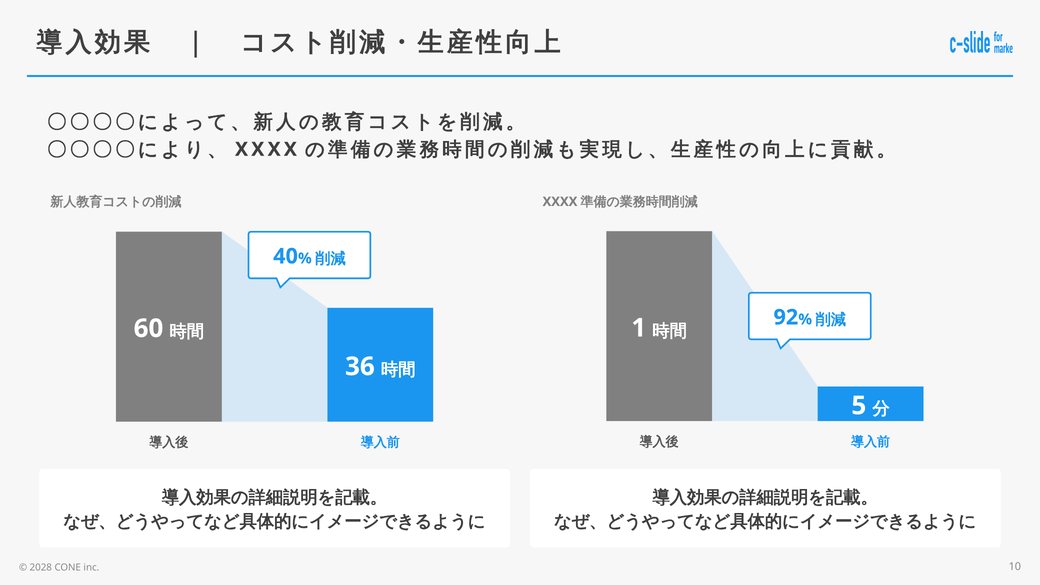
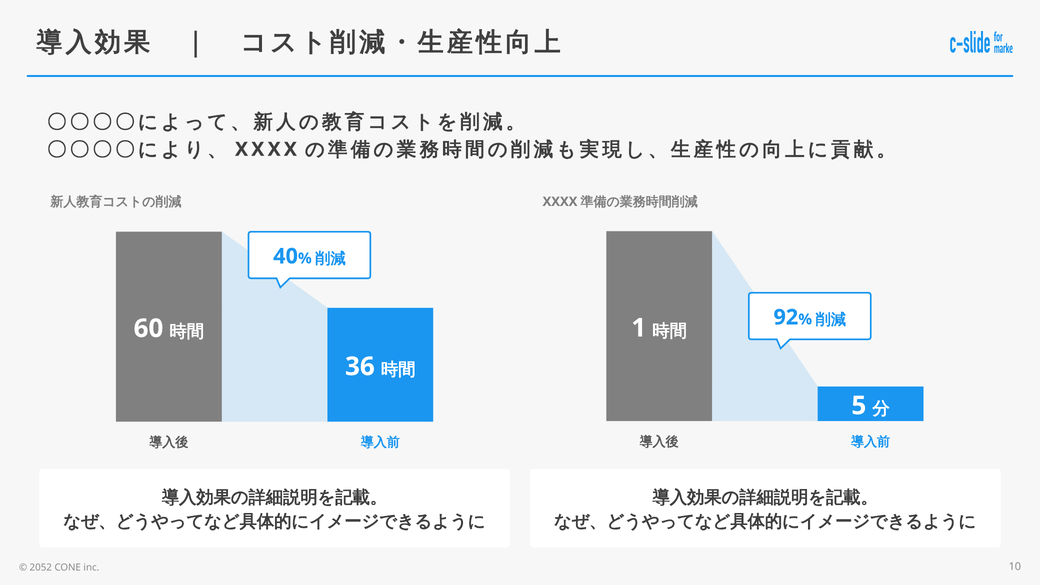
2028: 2028 -> 2052
